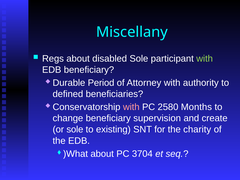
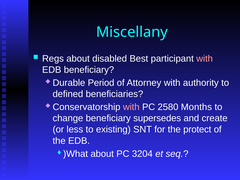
disabled Sole: Sole -> Best
with at (205, 59) colour: light green -> pink
supervision: supervision -> supersedes
or sole: sole -> less
charity: charity -> protect
3704: 3704 -> 3204
